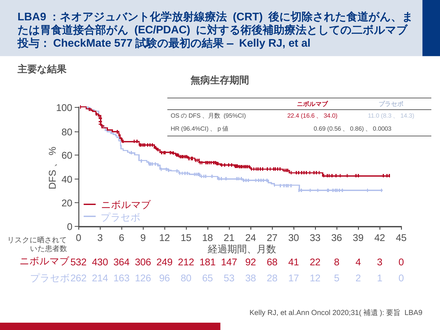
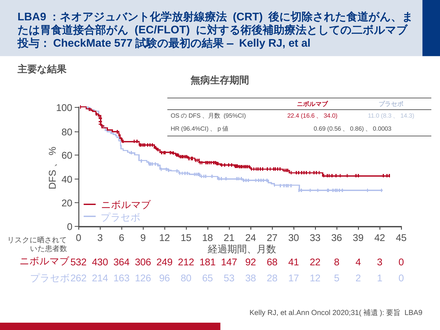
EC/PDAC: EC/PDAC -> EC/FLOT
